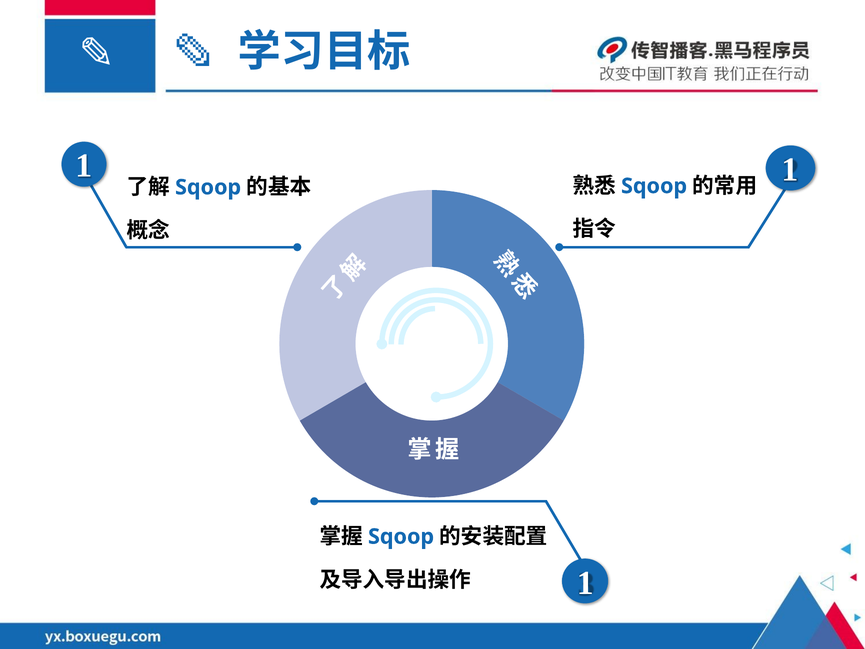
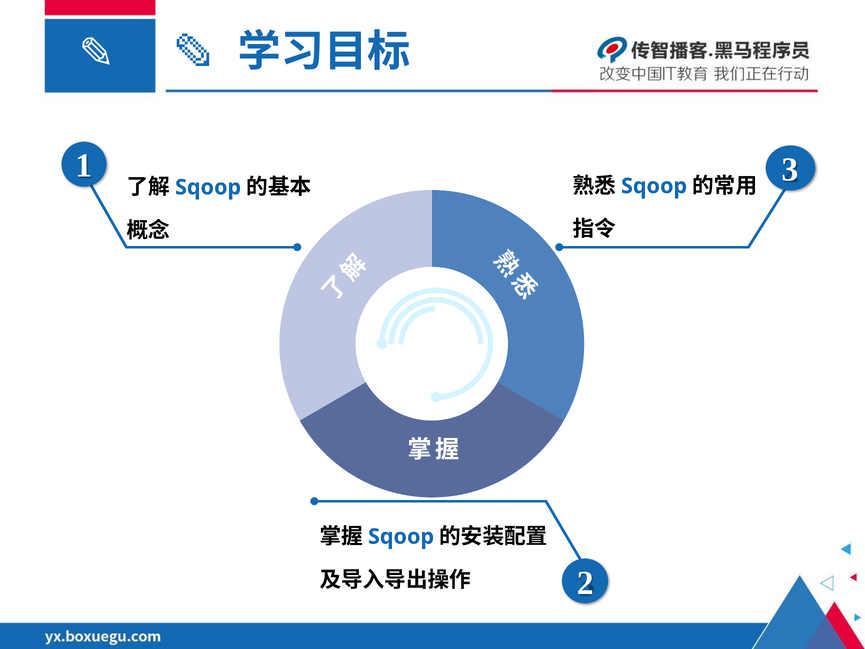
1 1: 1 -> 3
1 at (585, 583): 1 -> 2
